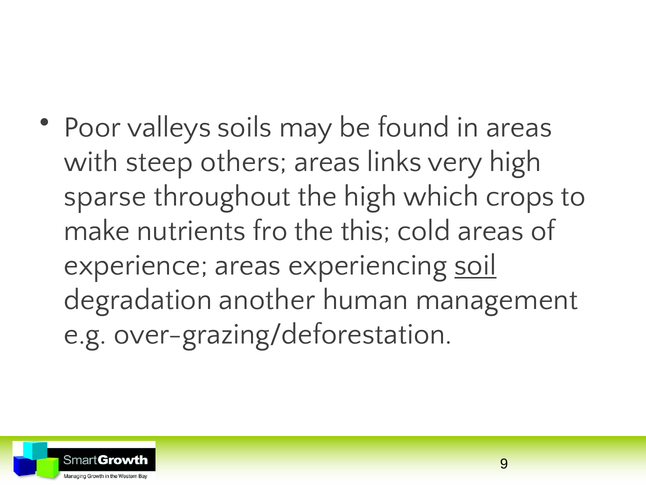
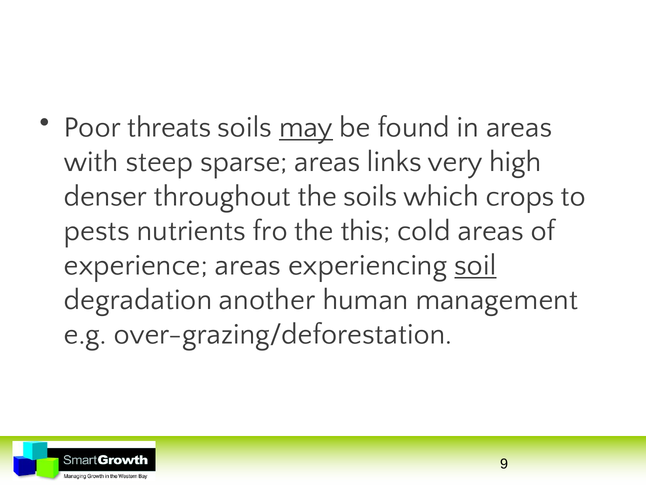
valleys: valleys -> threats
may underline: none -> present
others: others -> sparse
sparse: sparse -> denser
the high: high -> soils
make: make -> pests
